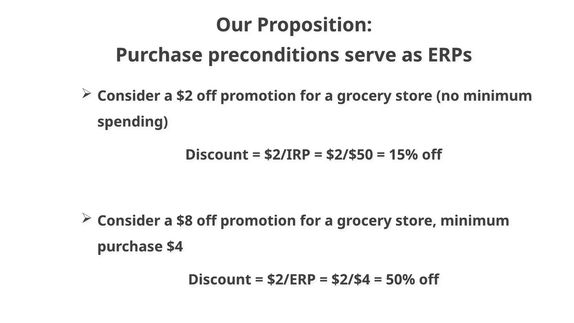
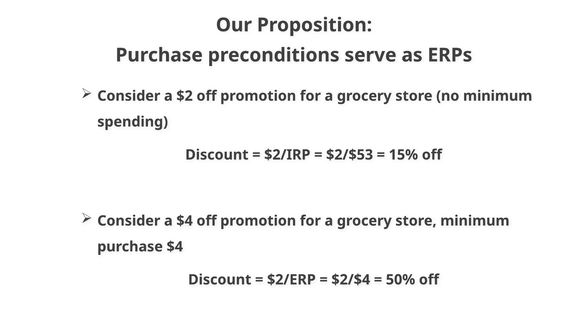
$2/$50: $2/$50 -> $2/$53
a $8: $8 -> $4
